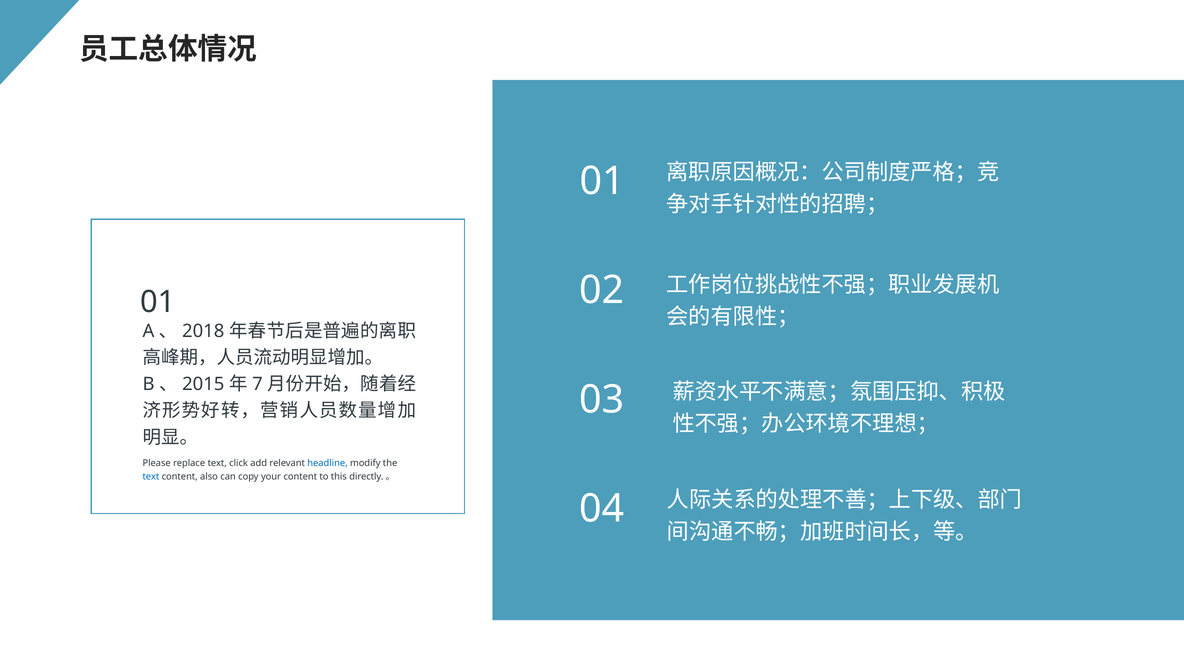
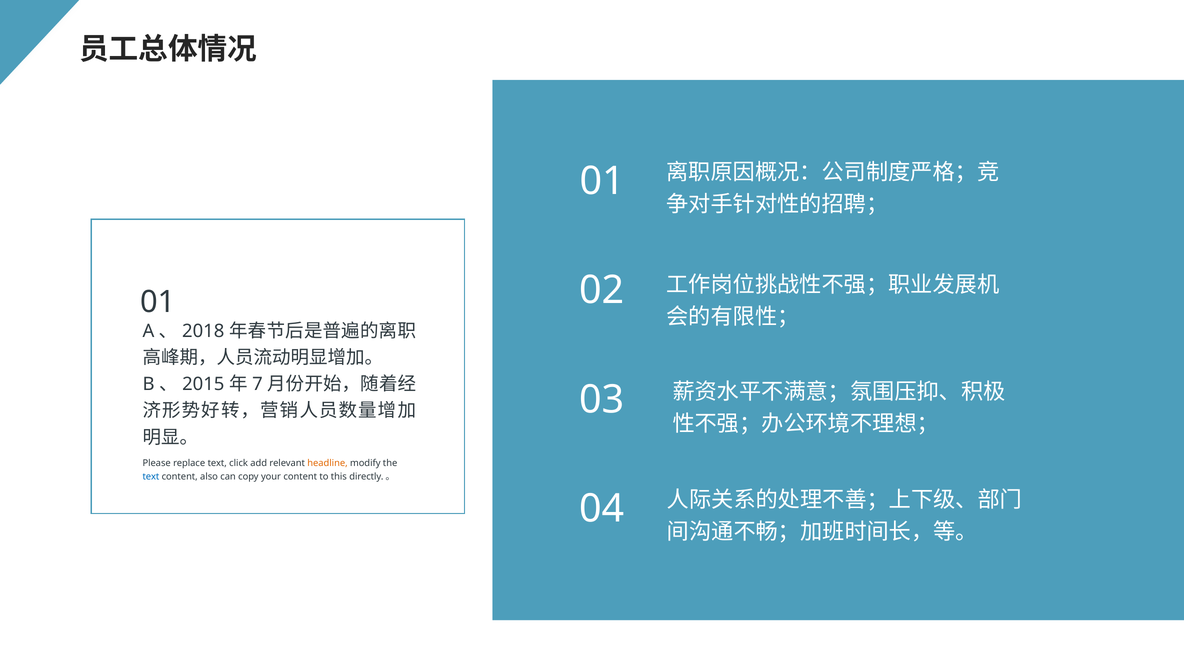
headline colour: blue -> orange
